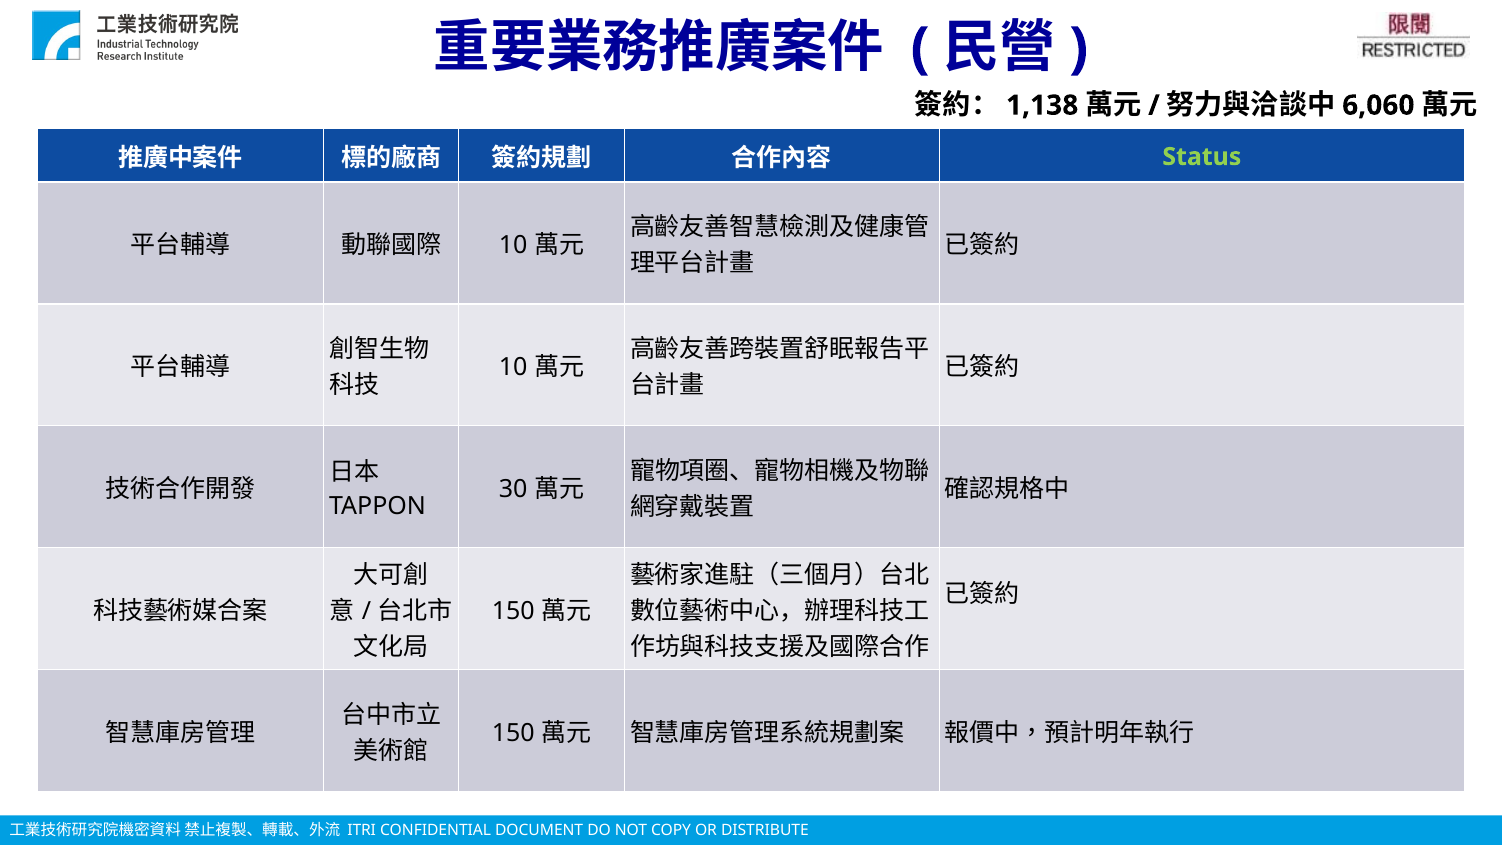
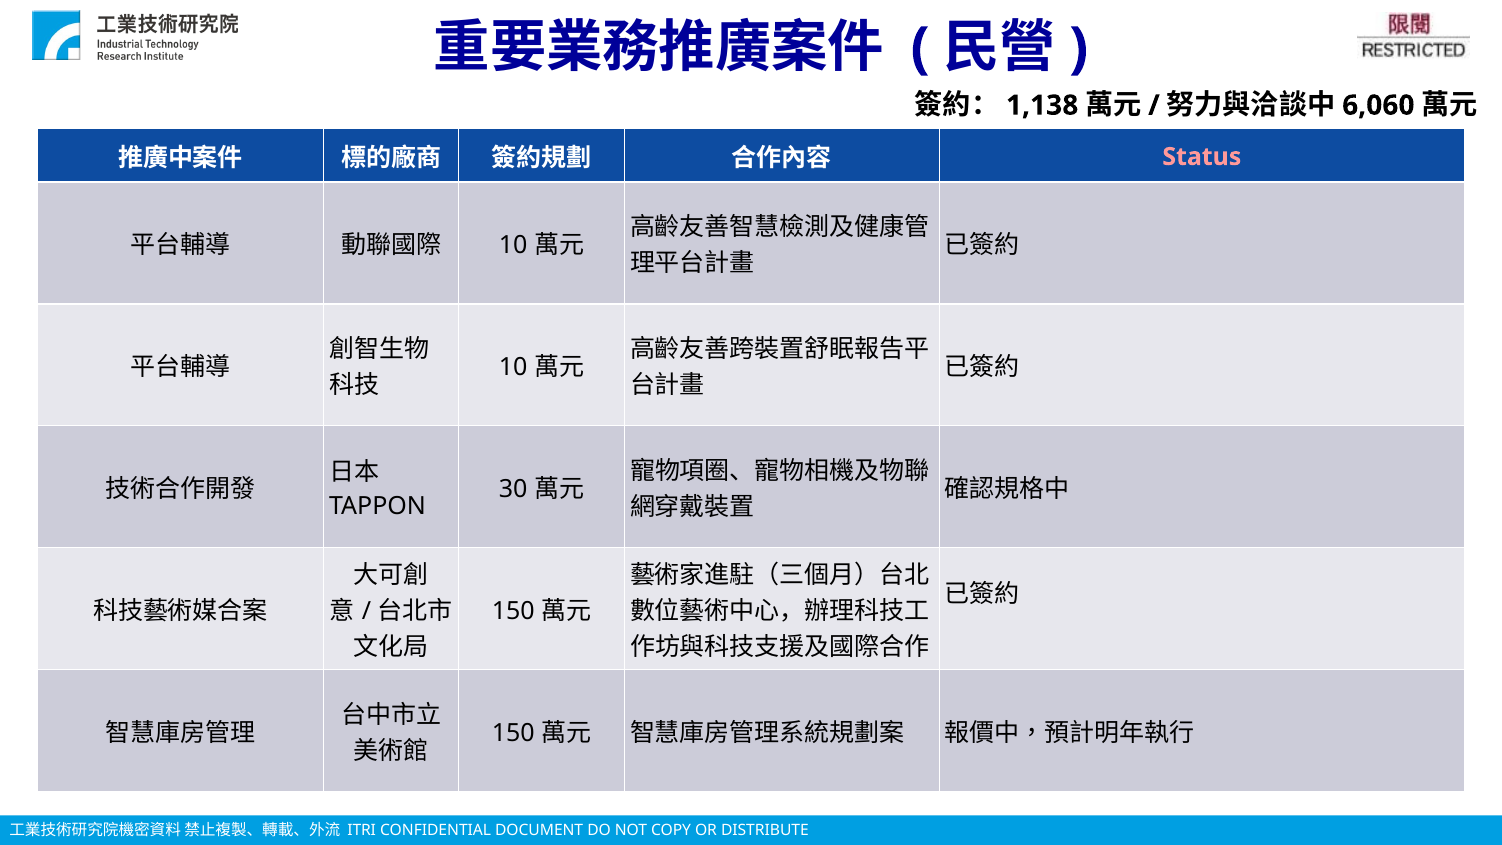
Status colour: light green -> pink
